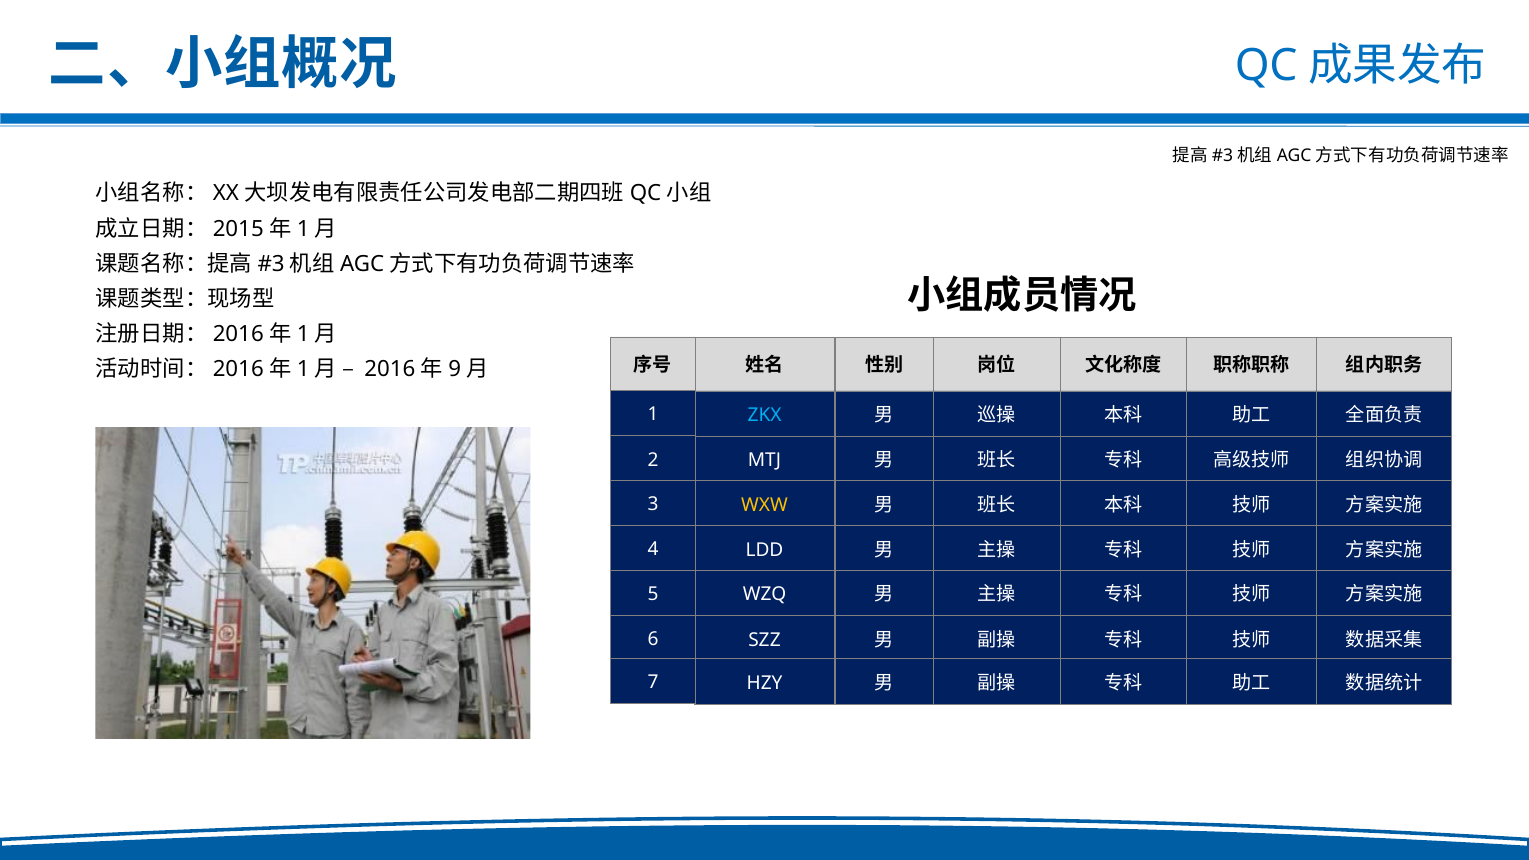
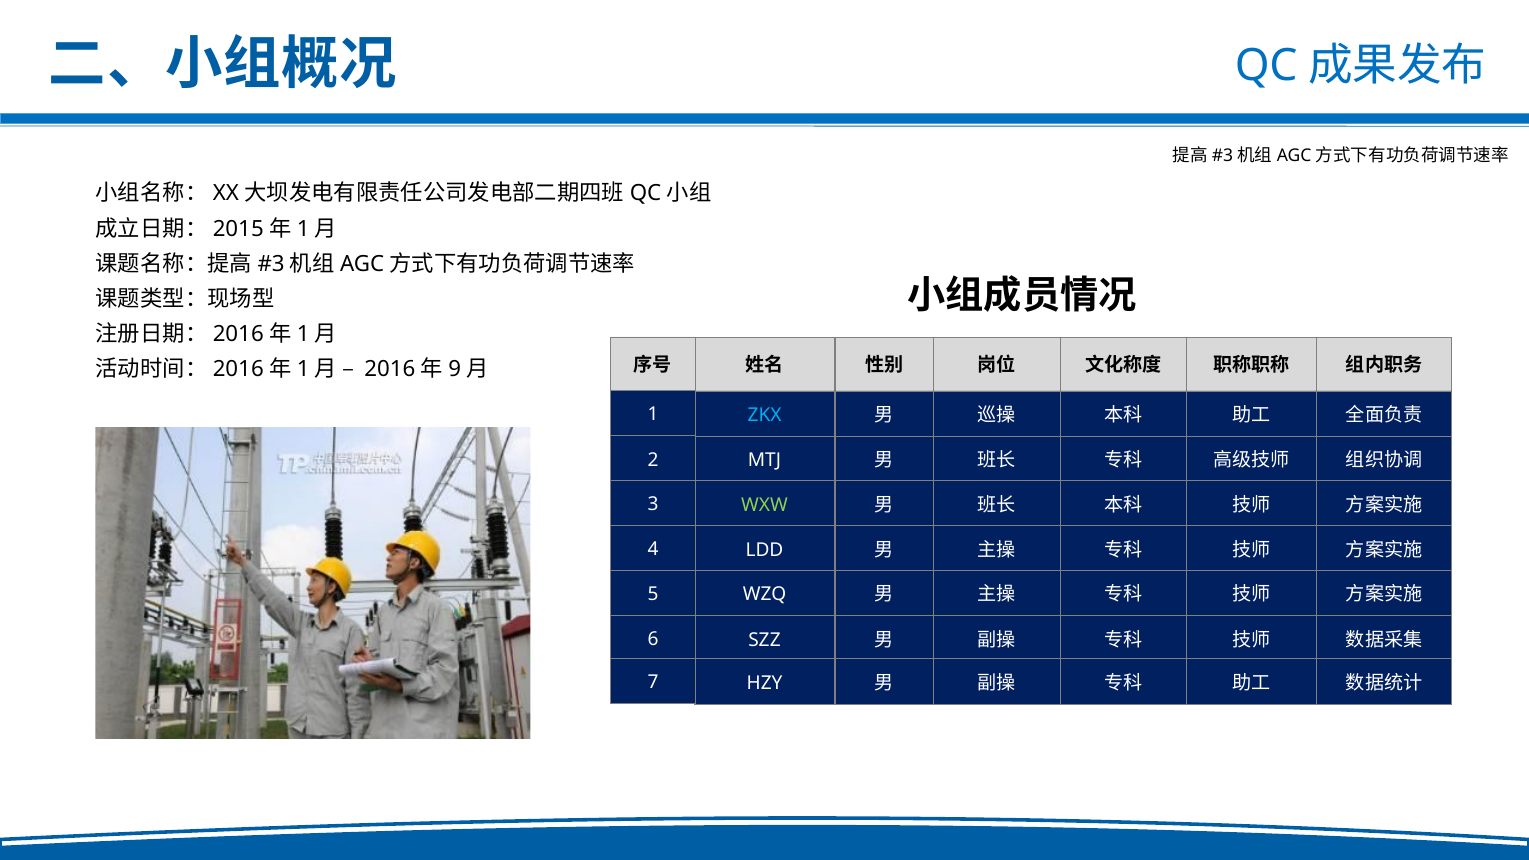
WXW colour: yellow -> light green
